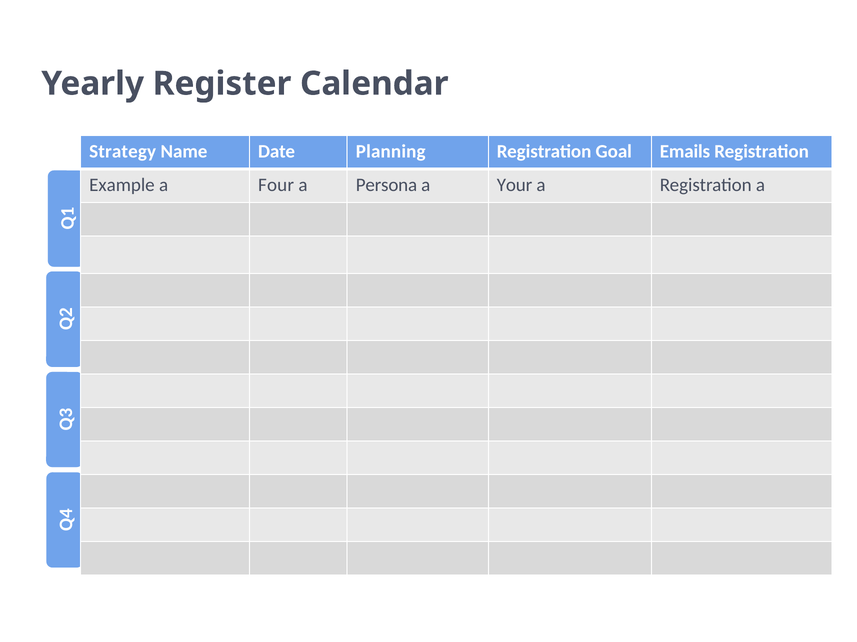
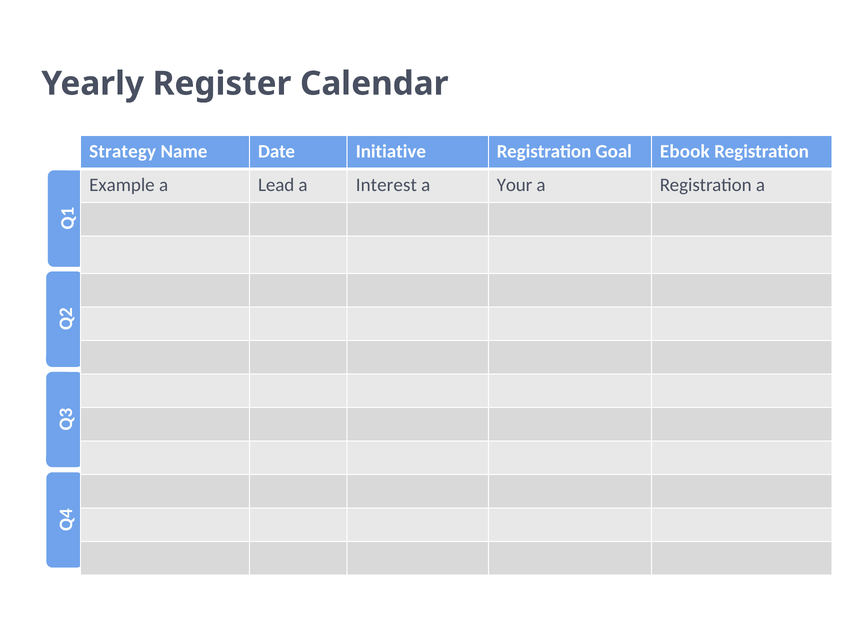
Planning: Planning -> Initiative
Emails: Emails -> Ebook
Four: Four -> Lead
Persona: Persona -> Interest
